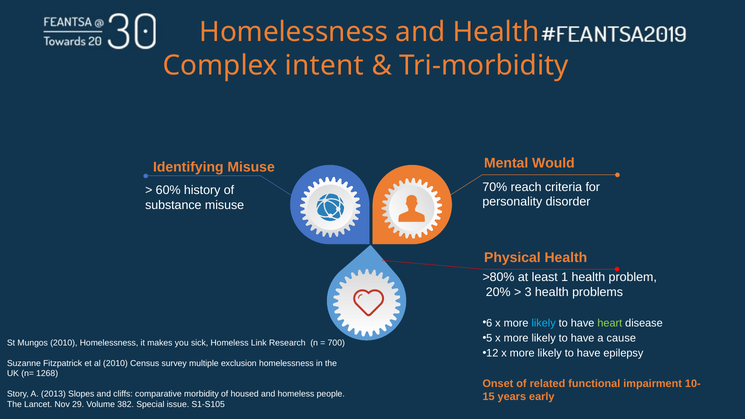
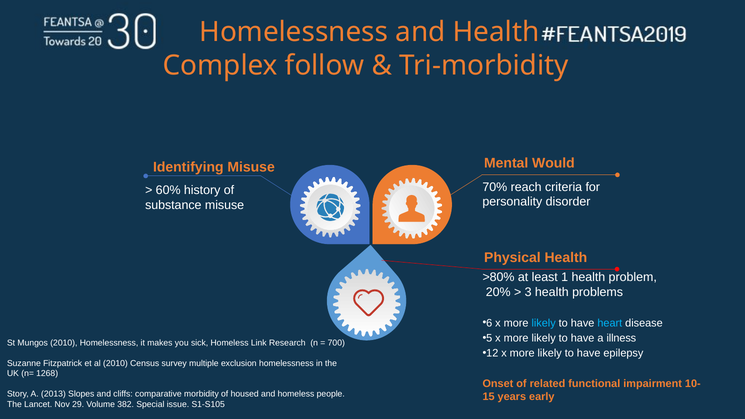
intent: intent -> follow
heart colour: light green -> light blue
cause: cause -> illness
